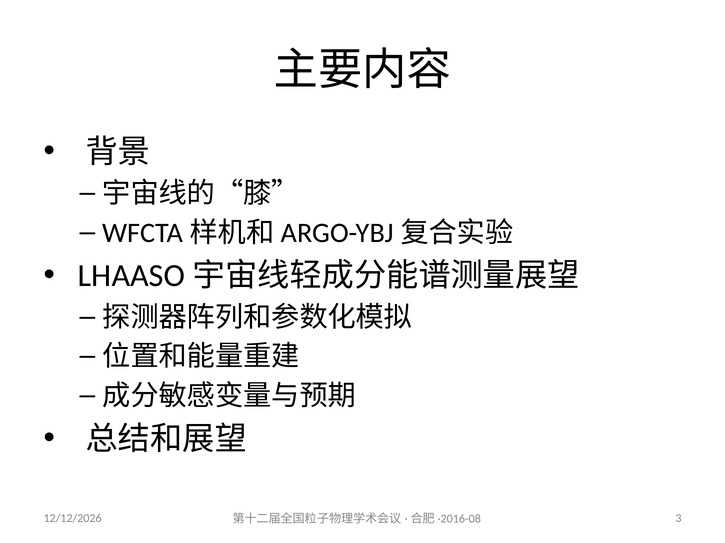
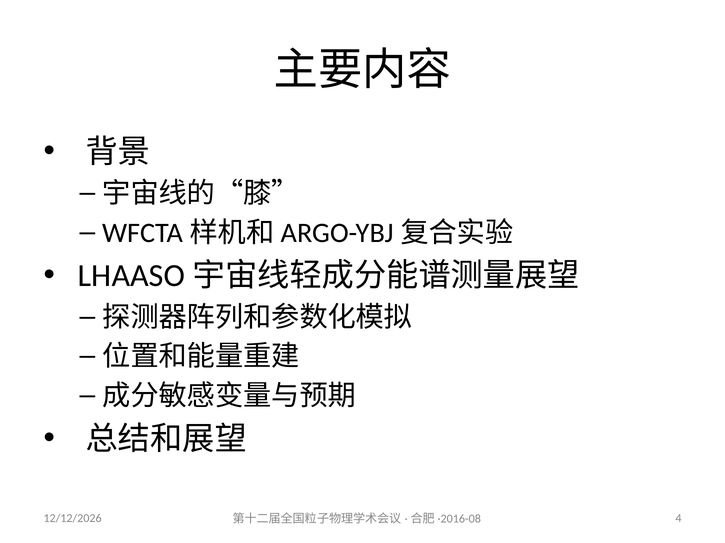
3: 3 -> 4
